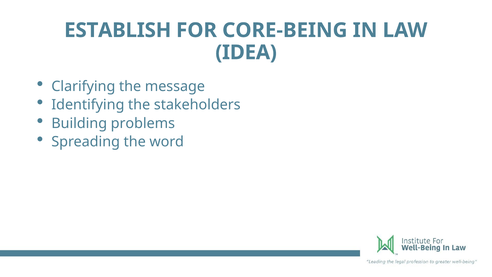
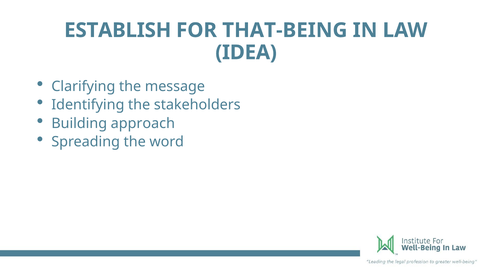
CORE-BEING: CORE-BEING -> THAT-BEING
problems: problems -> approach
